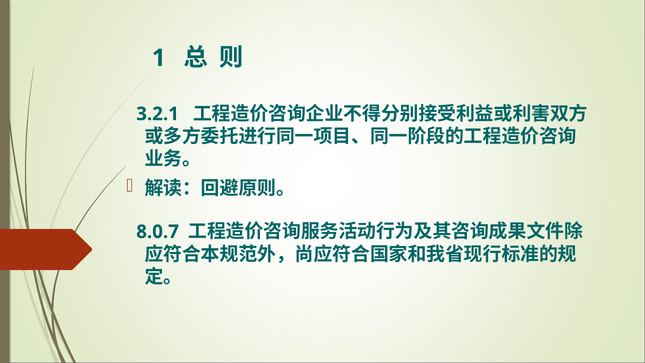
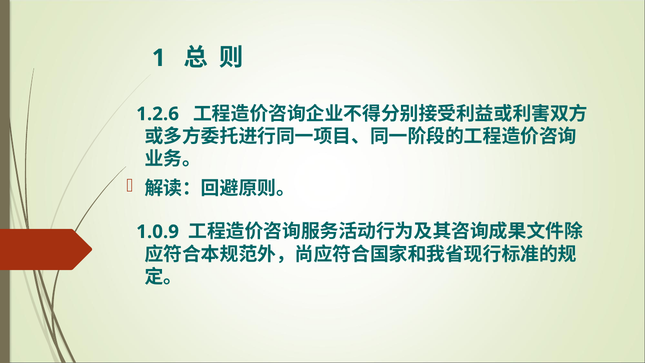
3.2.1: 3.2.1 -> 1.2.6
8.0.7: 8.0.7 -> 1.0.9
